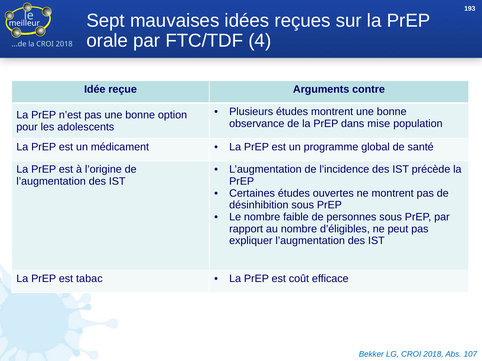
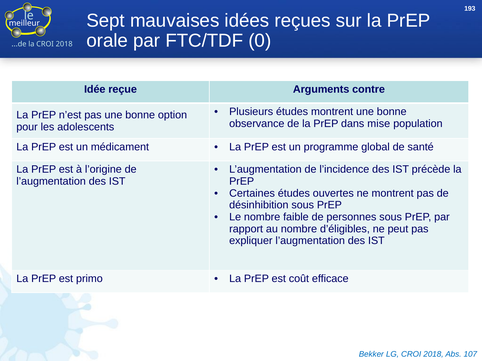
4: 4 -> 0
tabac: tabac -> primo
